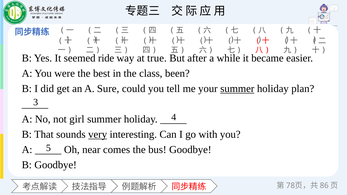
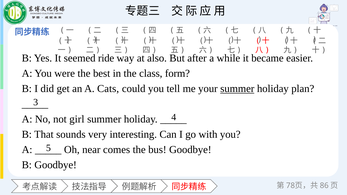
true: true -> also
been: been -> form
Sure: Sure -> Cats
very underline: present -> none
